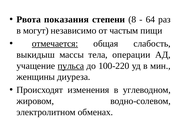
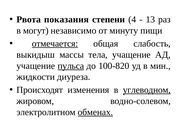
8: 8 -> 4
64: 64 -> 13
частым: частым -> минуту
тела операции: операции -> учащение
100-220: 100-220 -> 100-820
женщины: женщины -> жидкости
углеводном underline: none -> present
обменах underline: none -> present
